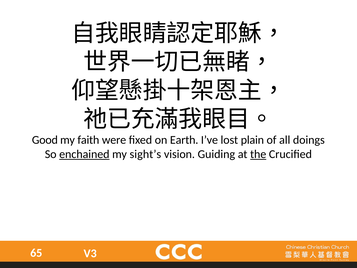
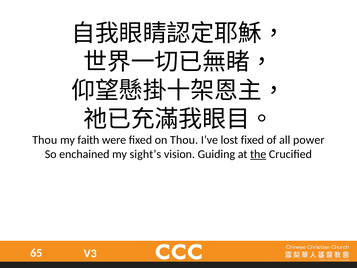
Good at (45, 140): Good -> Thou
on Earth: Earth -> Thou
lost plain: plain -> fixed
doings: doings -> power
enchained underline: present -> none
